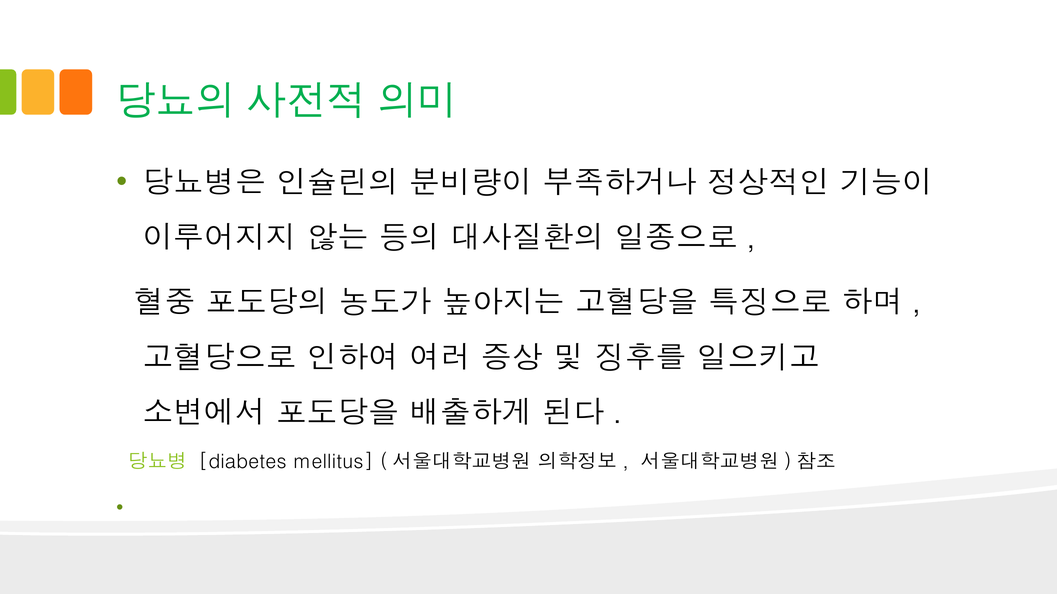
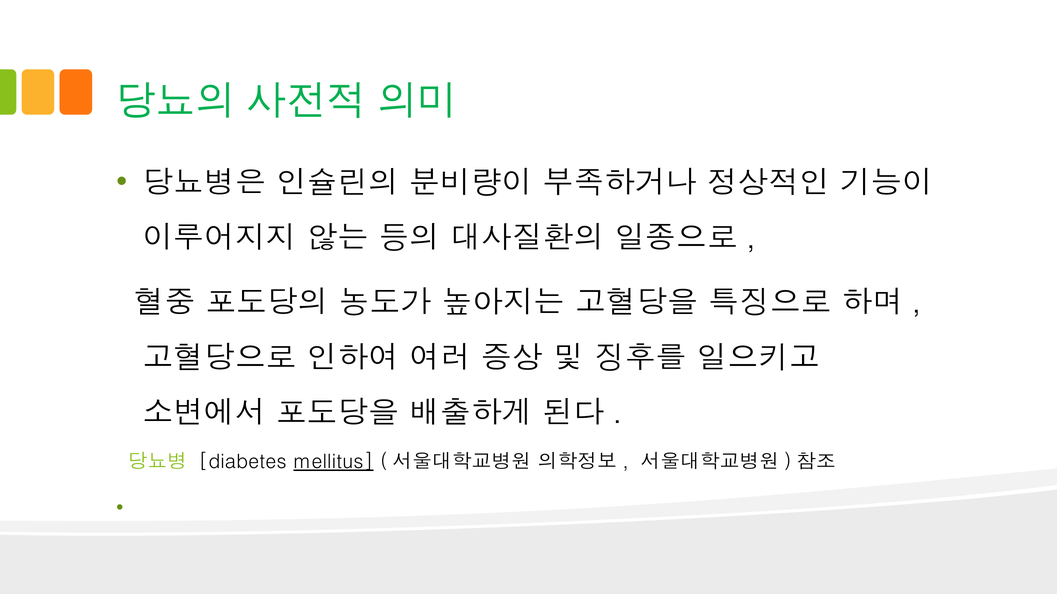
mellitus underline: none -> present
